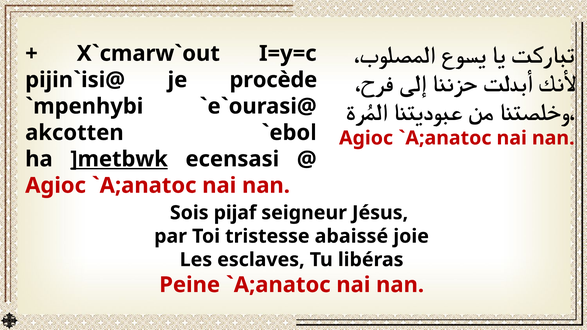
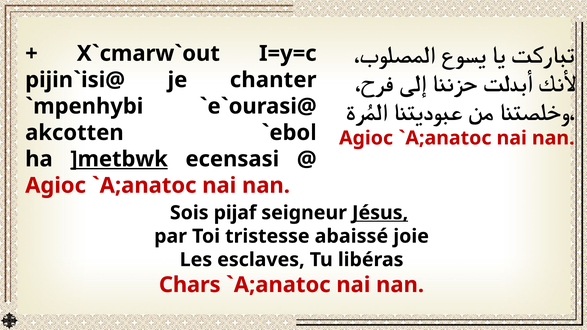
procède: procède -> chanter
Jésus underline: none -> present
Peine: Peine -> Chars
